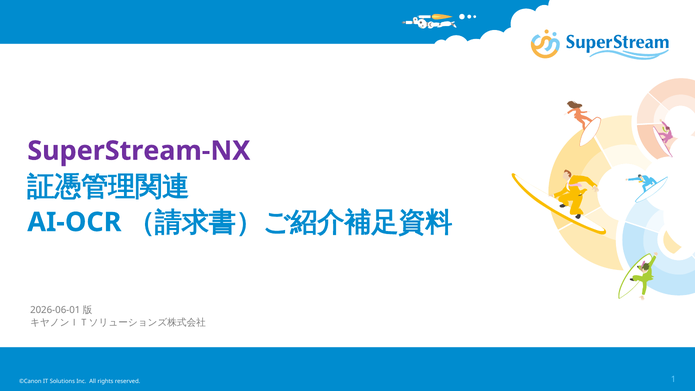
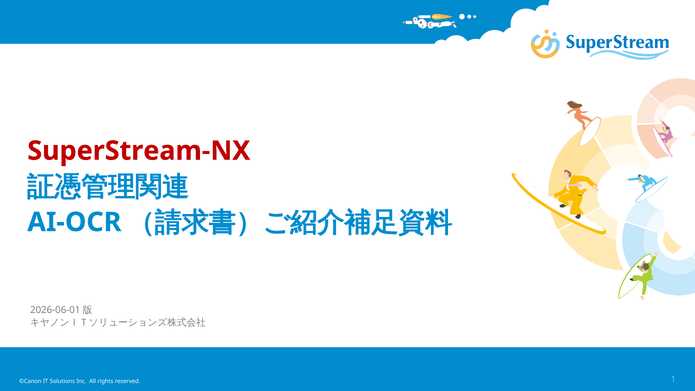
SuperStream-NX colour: purple -> red
